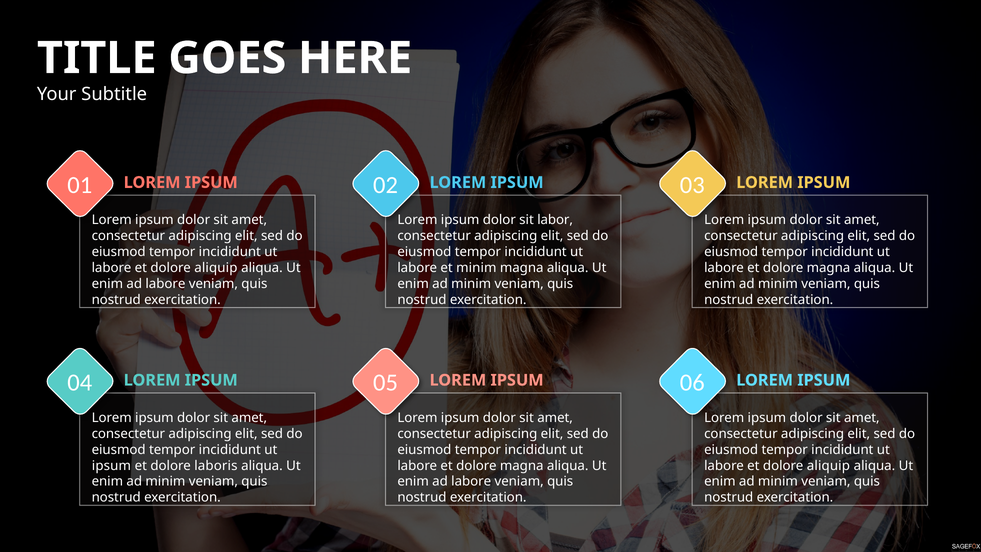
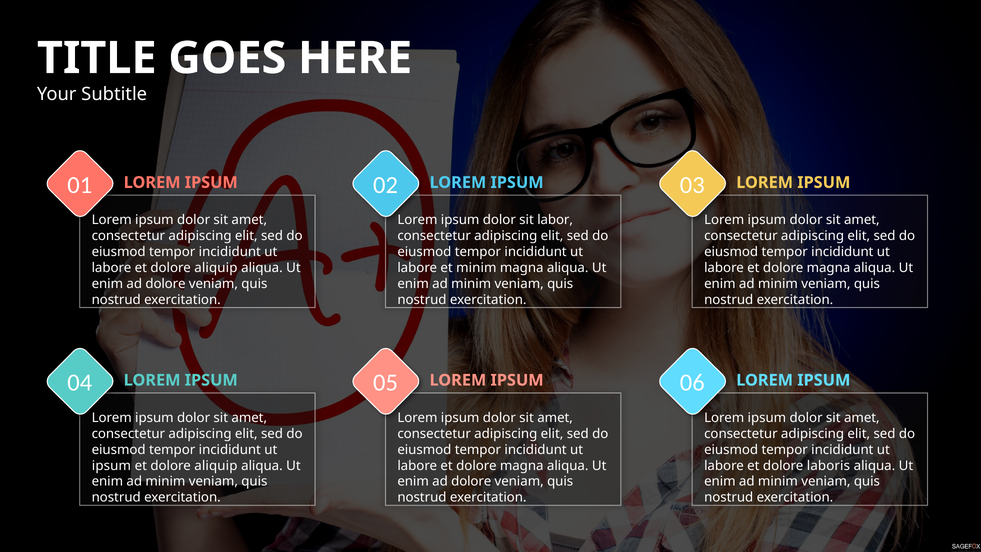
labore at (165, 284): labore -> dolore
laboris at (216, 465): laboris -> aliquip
aliquip at (828, 465): aliquip -> laboris
labore at (471, 481): labore -> dolore
